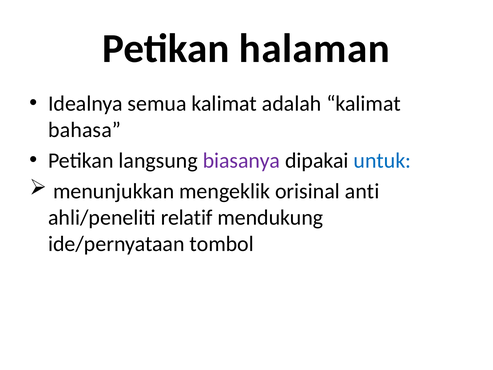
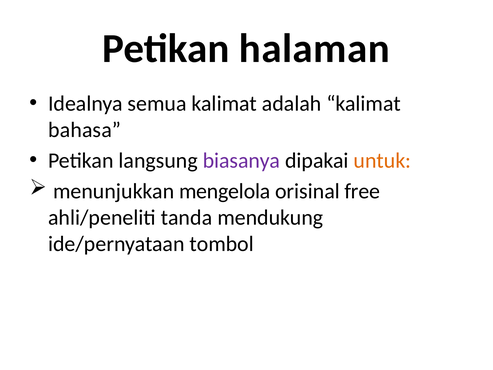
untuk colour: blue -> orange
mengeklik: mengeklik -> mengelola
anti: anti -> free
relatif: relatif -> tanda
